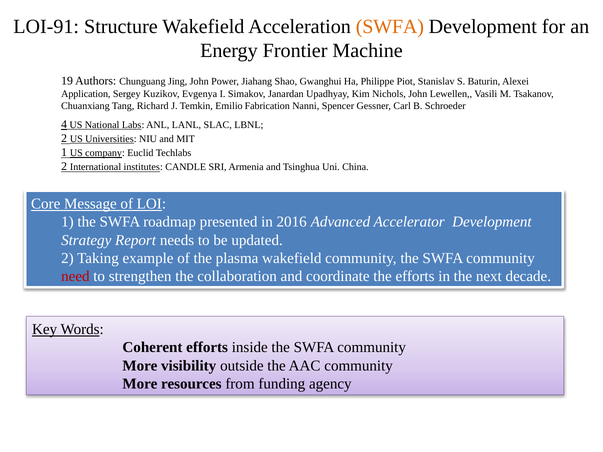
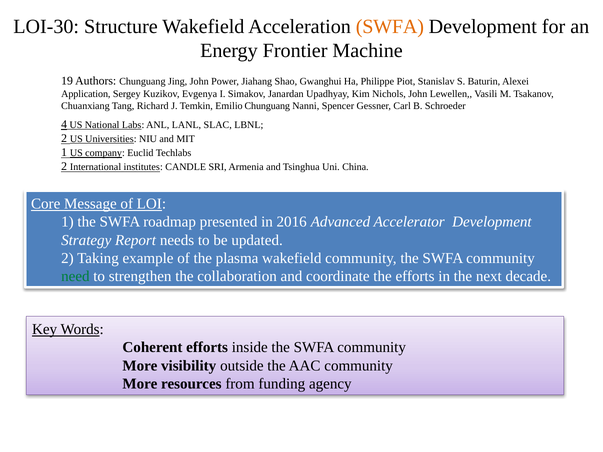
LOI-91: LOI-91 -> LOI-30
Emilio Fabrication: Fabrication -> Chunguang
need colour: red -> green
